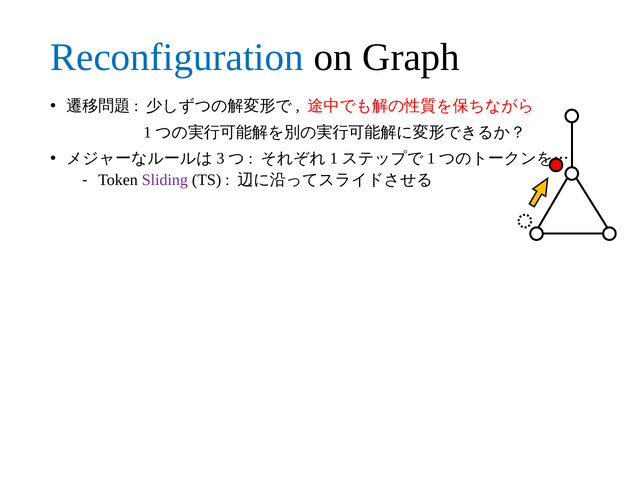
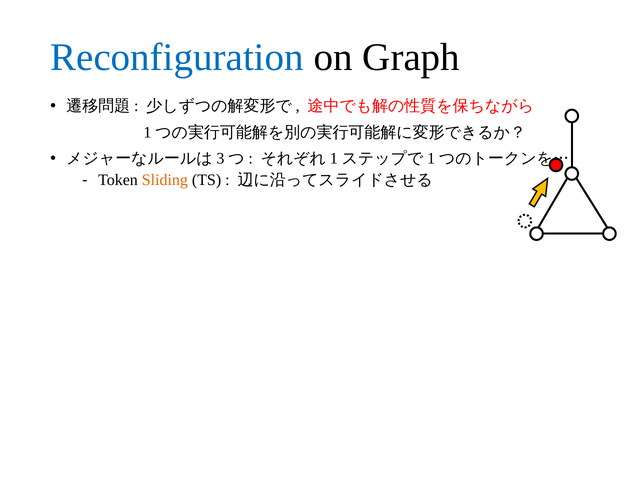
Sliding colour: purple -> orange
